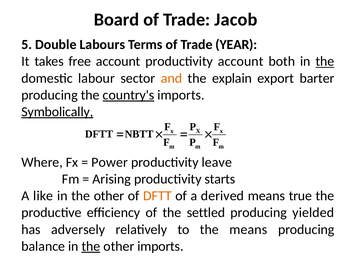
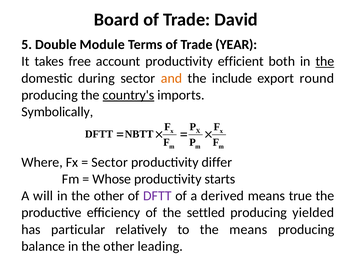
Jacob: Jacob -> David
Labours: Labours -> Module
productivity account: account -> efficient
labour: labour -> during
explain: explain -> include
barter: barter -> round
Symbolically underline: present -> none
Power at (110, 162): Power -> Sector
leave: leave -> differ
Arising: Arising -> Whose
like: like -> will
DFTT at (157, 196) colour: orange -> purple
adversely: adversely -> particular
the at (91, 246) underline: present -> none
other imports: imports -> leading
